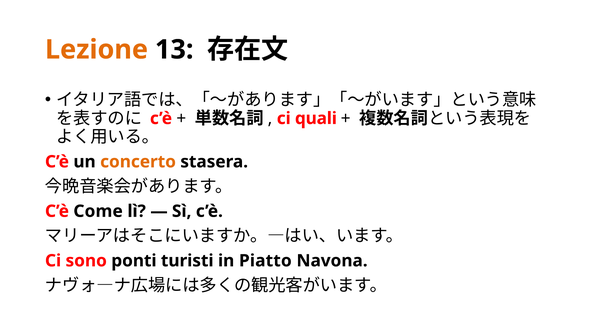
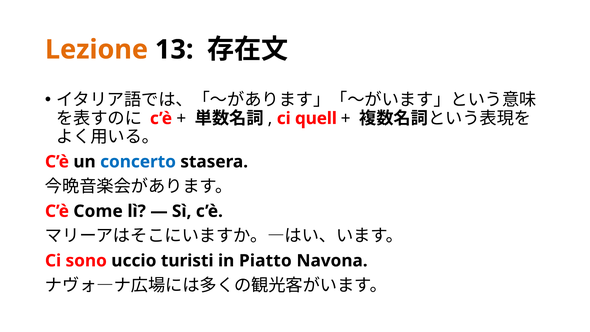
quali: quali -> quell
concerto colour: orange -> blue
ponti: ponti -> uccio
